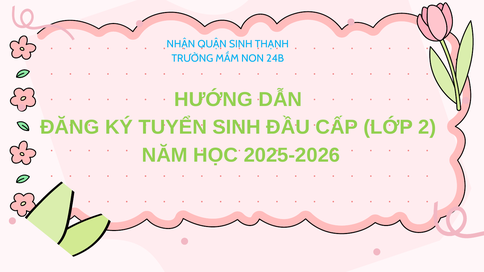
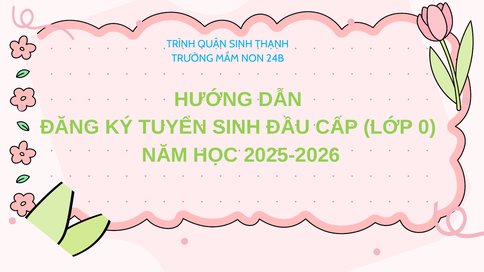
NHẬN: NHẬN -> TRÌNH
2: 2 -> 0
